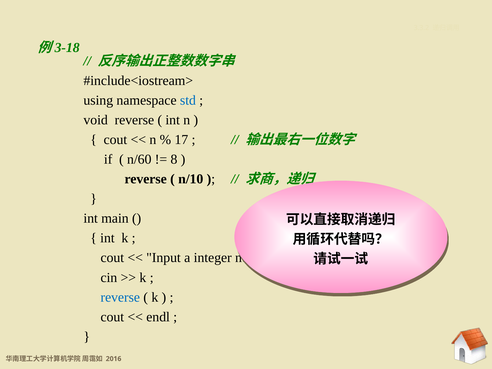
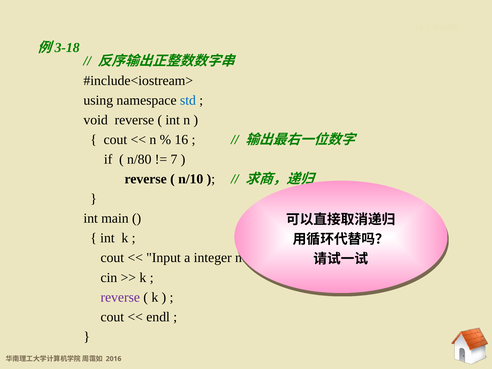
17: 17 -> 16
n/60: n/60 -> n/80
8: 8 -> 7
reverse at (120, 297) colour: blue -> purple
